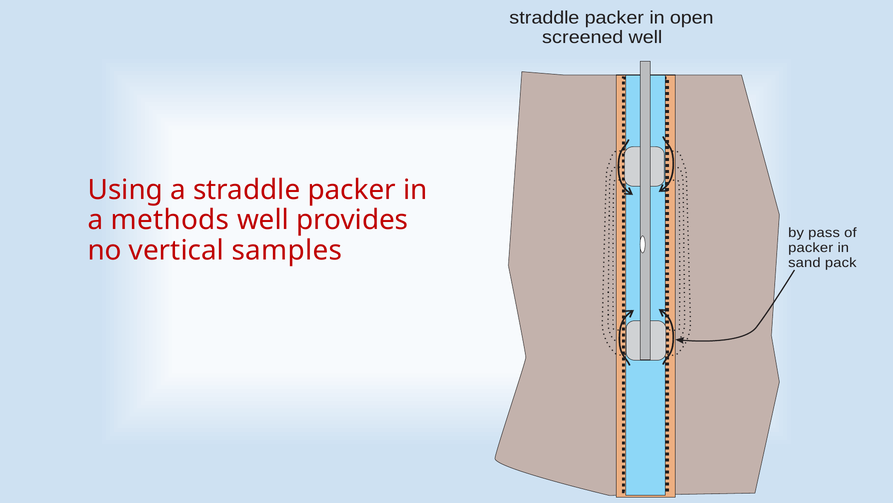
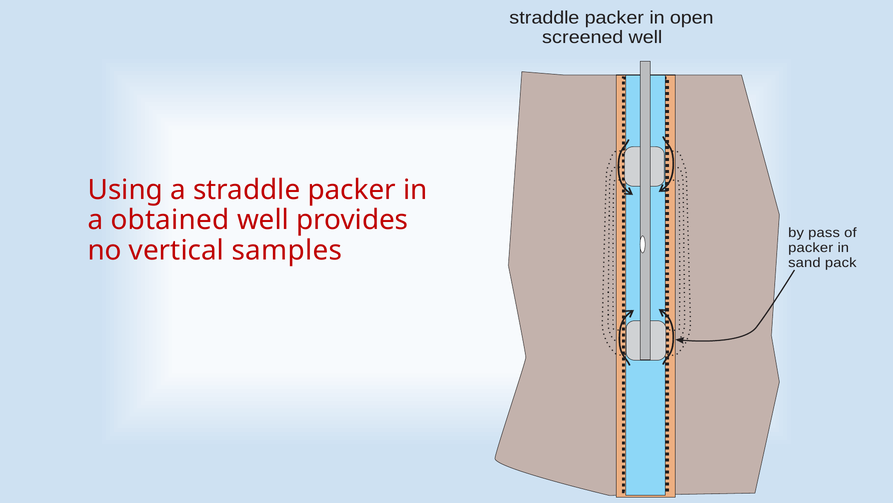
methods: methods -> obtained
